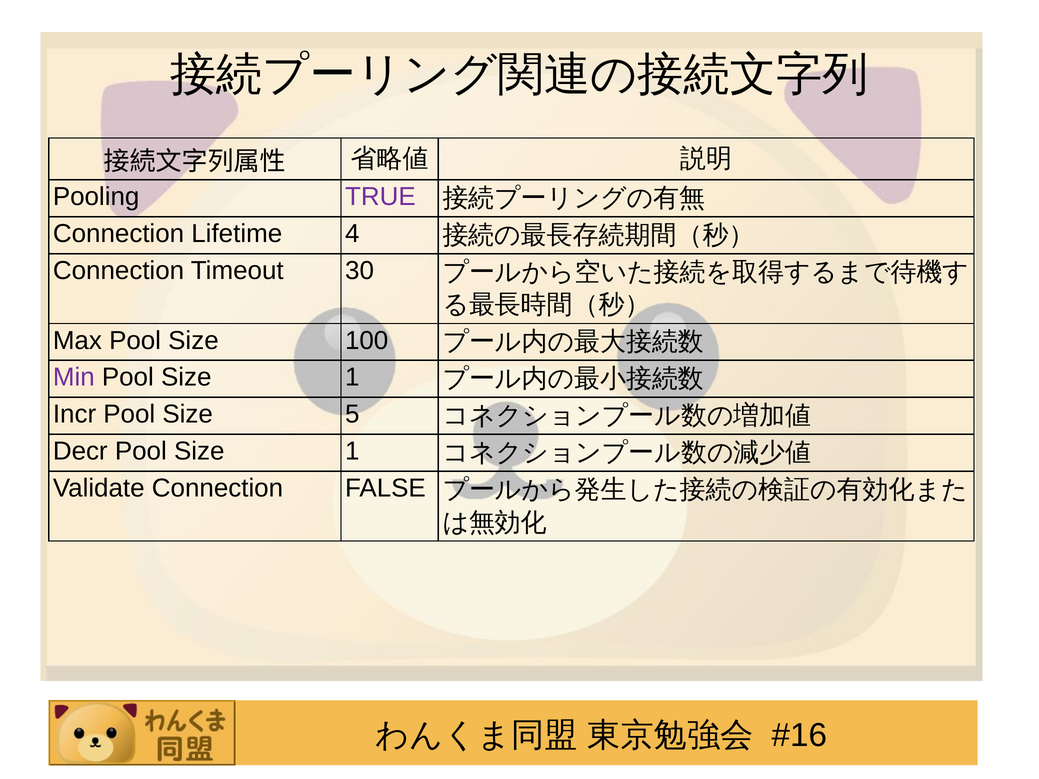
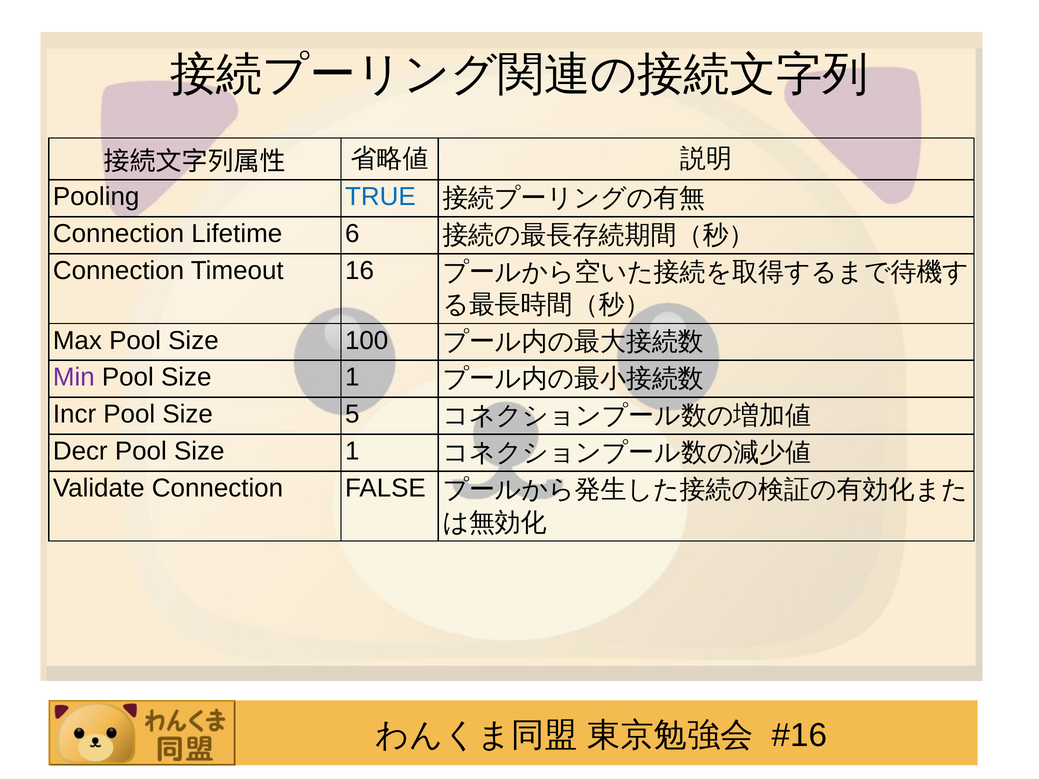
TRUE colour: purple -> blue
4: 4 -> 6
30: 30 -> 16
